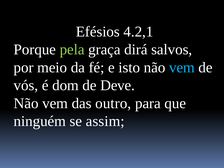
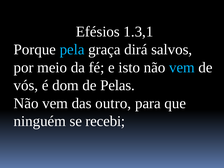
4.2,1: 4.2,1 -> 1.3,1
pela colour: light green -> light blue
Deve: Deve -> Pelas
assim: assim -> recebi
